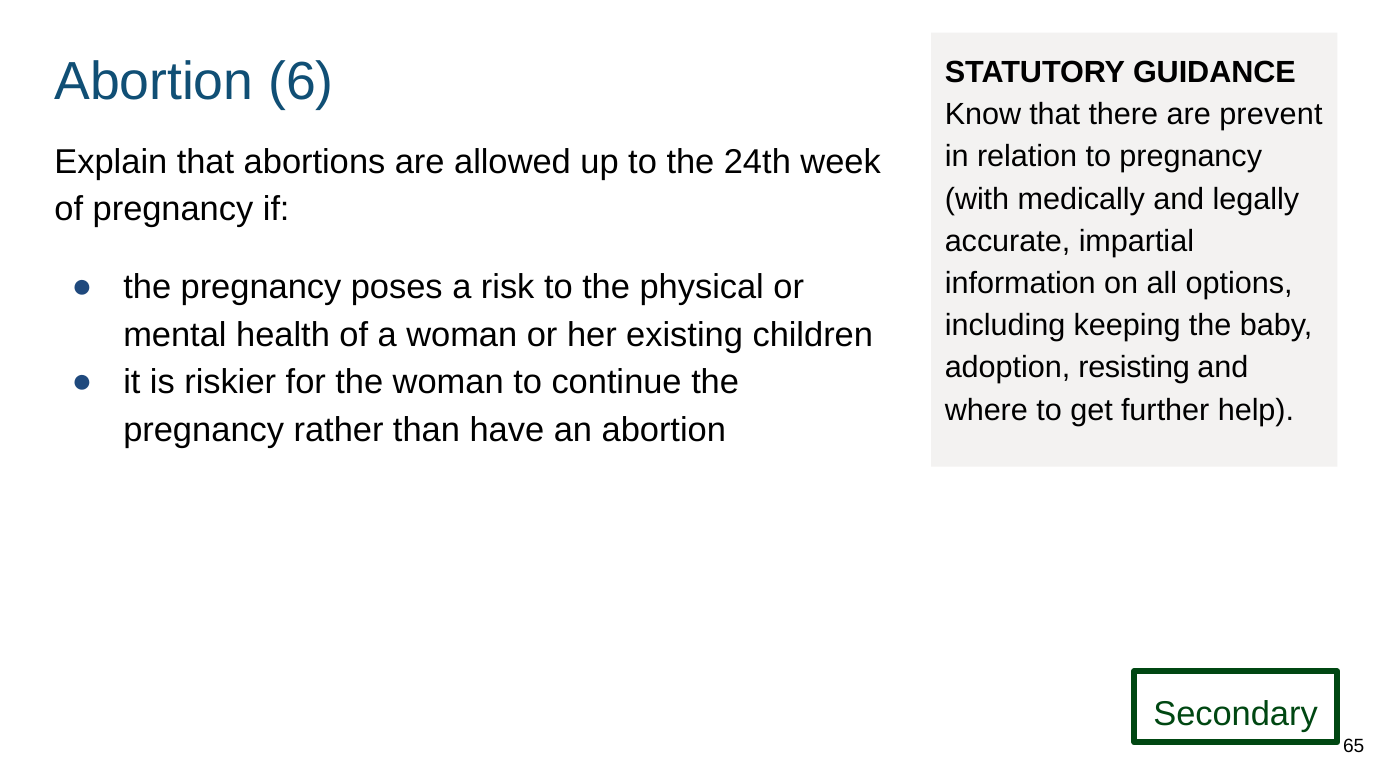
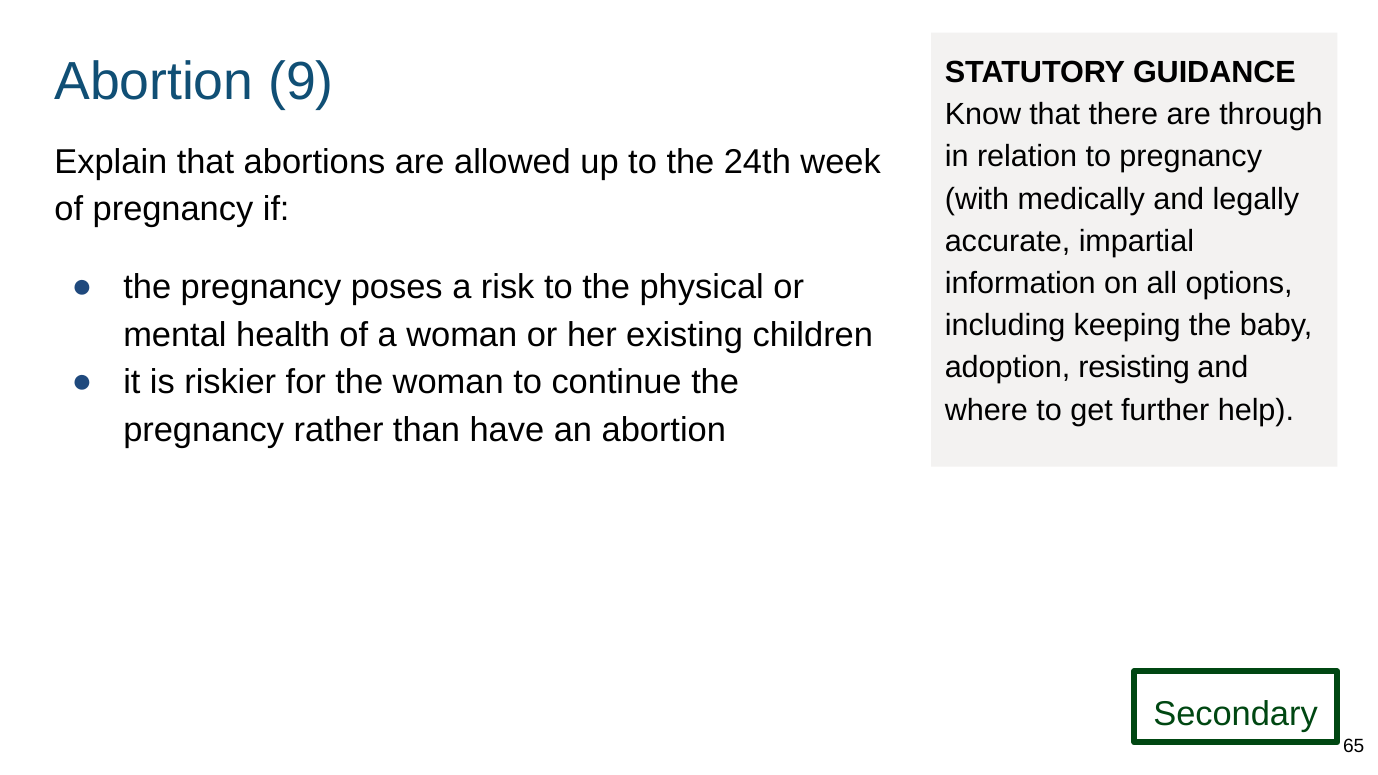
6: 6 -> 9
prevent: prevent -> through
